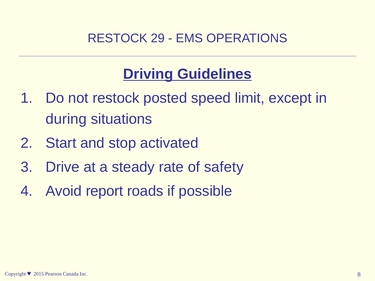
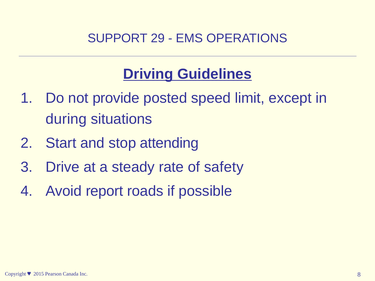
RESTOCK at (118, 38): RESTOCK -> SUPPORT
not restock: restock -> provide
activated: activated -> attending
